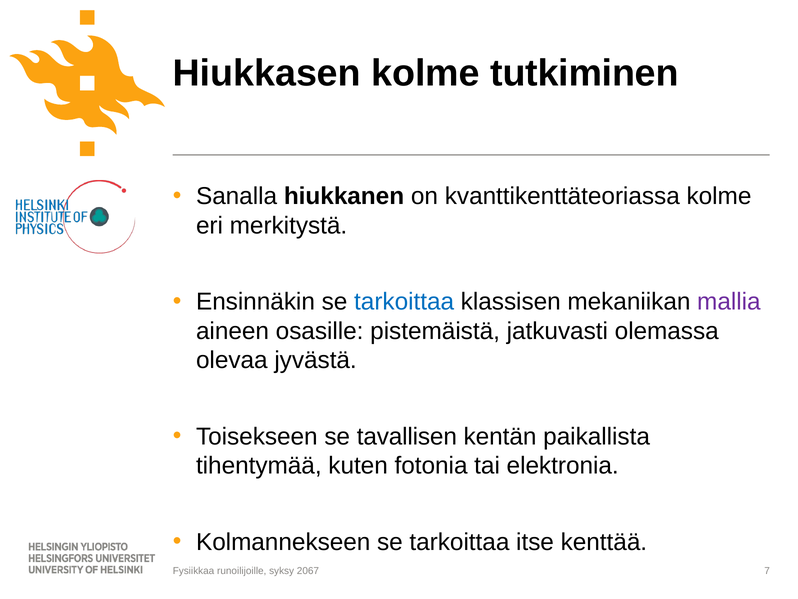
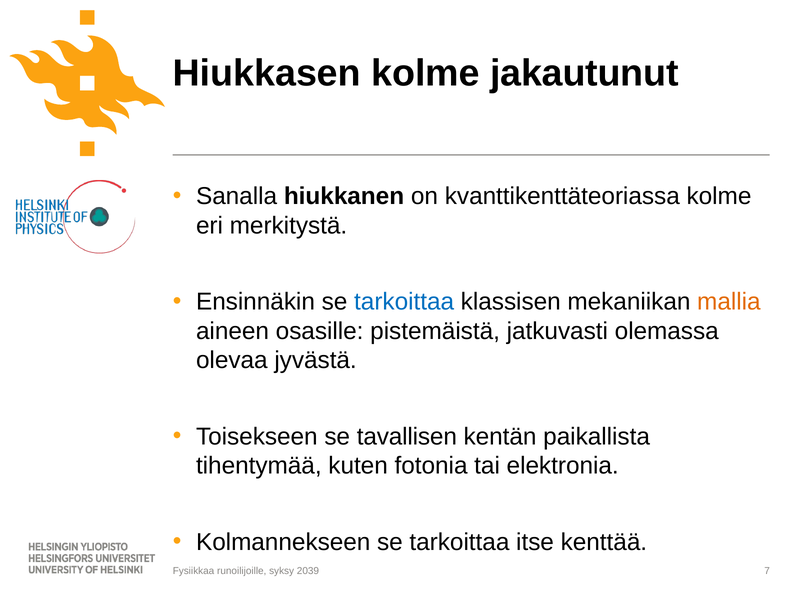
tutkiminen: tutkiminen -> jakautunut
mallia colour: purple -> orange
2067: 2067 -> 2039
